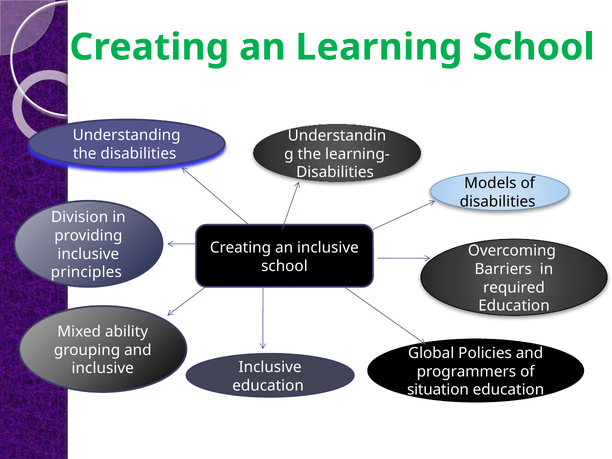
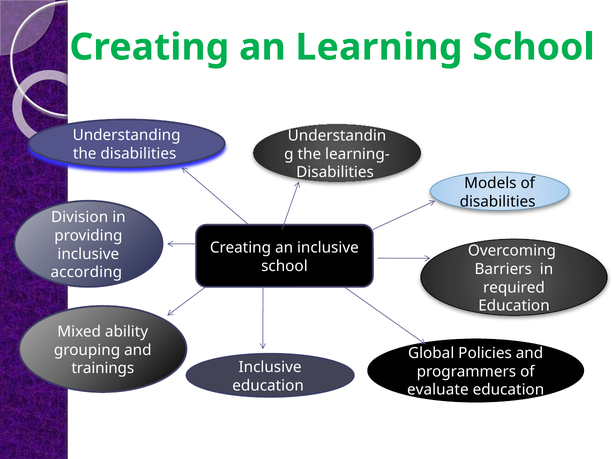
principles: principles -> according
inclusive at (103, 368): inclusive -> trainings
situation: situation -> evaluate
